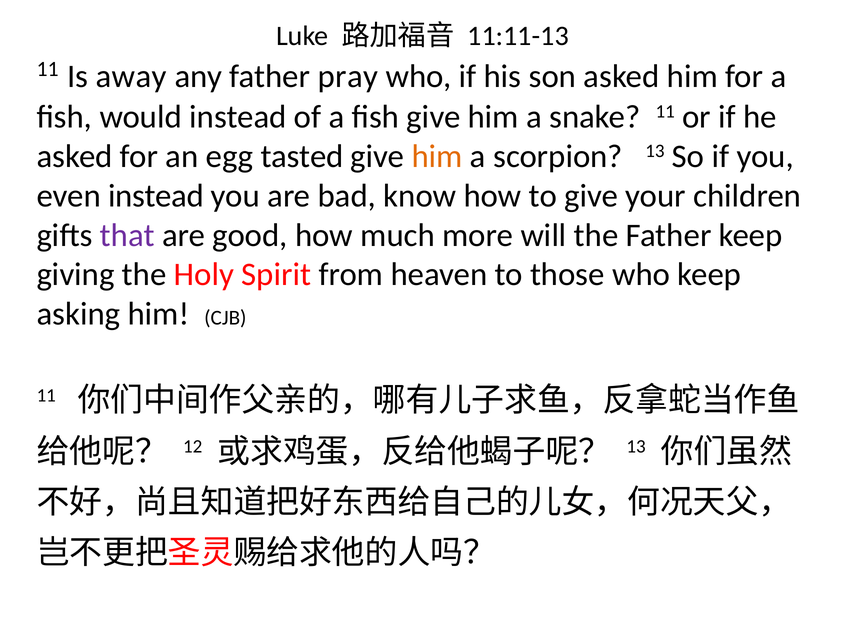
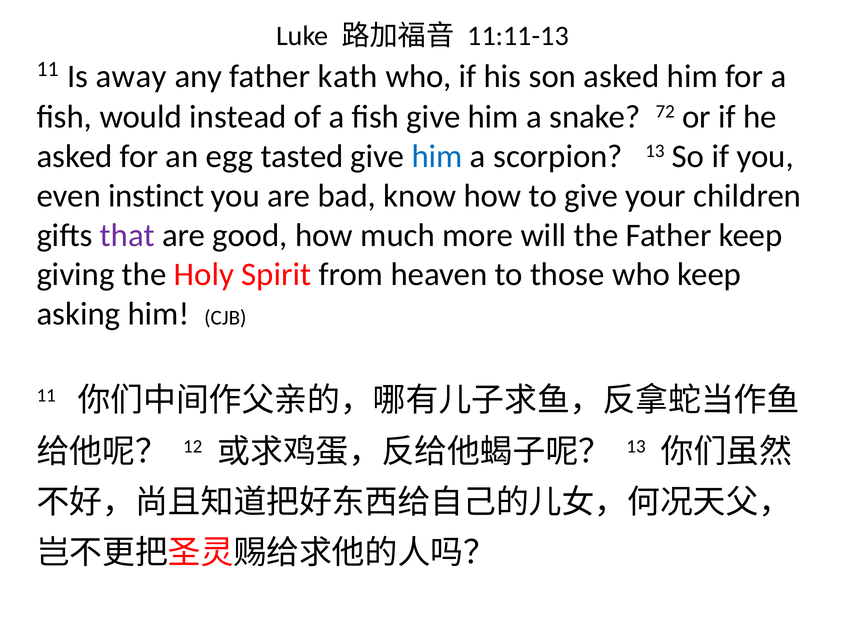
pray: pray -> kath
snake 11: 11 -> 72
him at (437, 157) colour: orange -> blue
even instead: instead -> instinct
